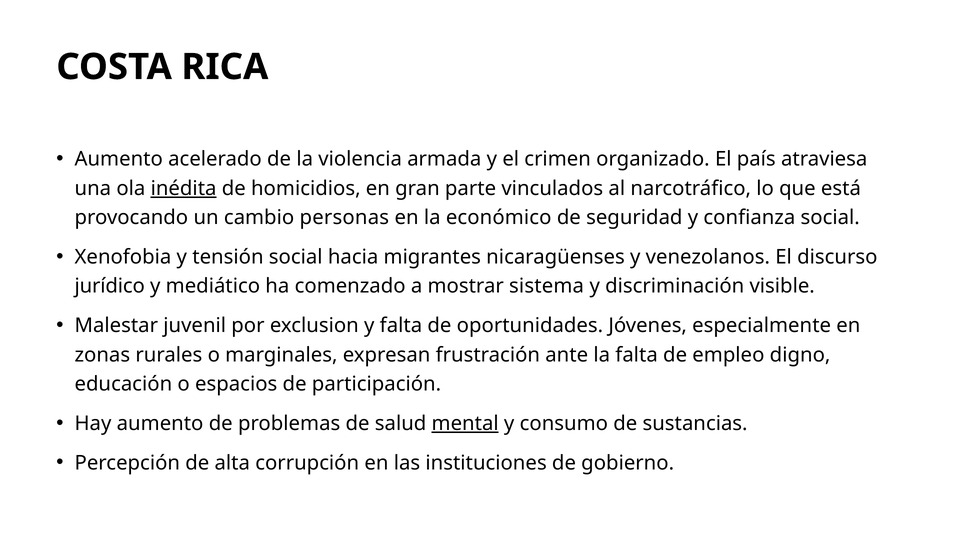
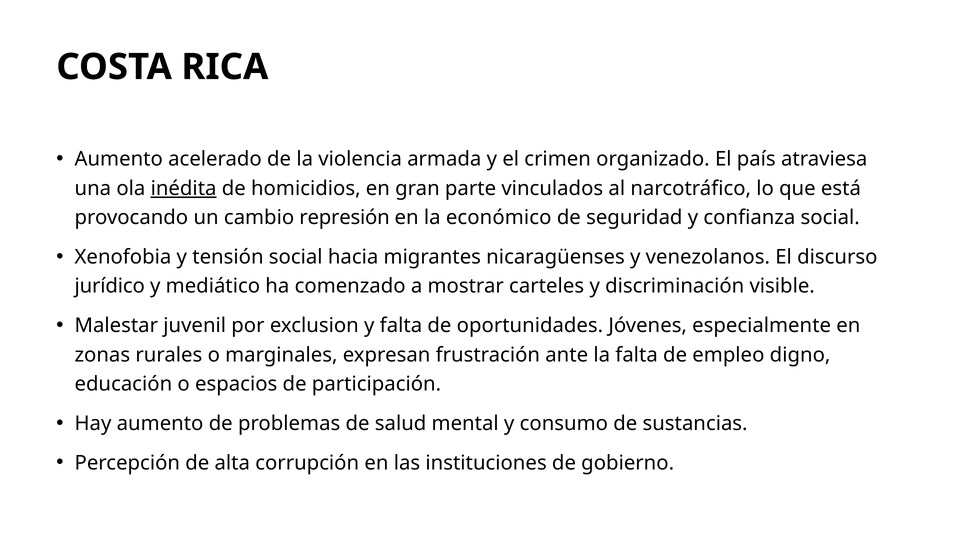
personas: personas -> represión
sistema: sistema -> carteles
mental underline: present -> none
